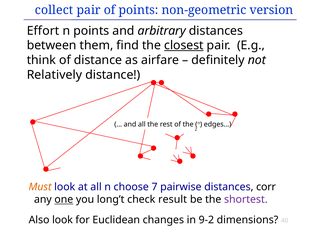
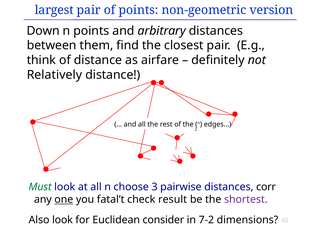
collect: collect -> largest
Effort: Effort -> Down
closest underline: present -> none
Must colour: orange -> green
7: 7 -> 3
long’t: long’t -> fatal’t
changes: changes -> consider
9-2: 9-2 -> 7-2
